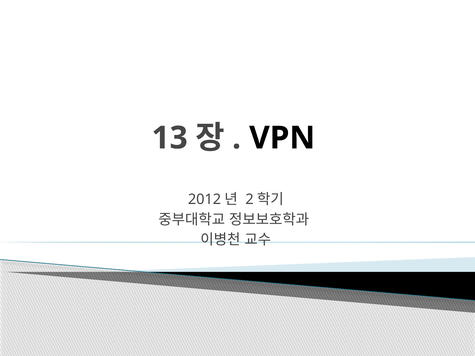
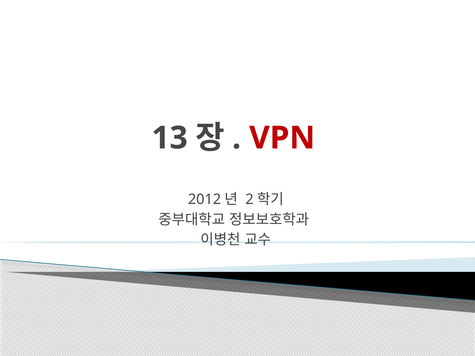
VPN colour: black -> red
